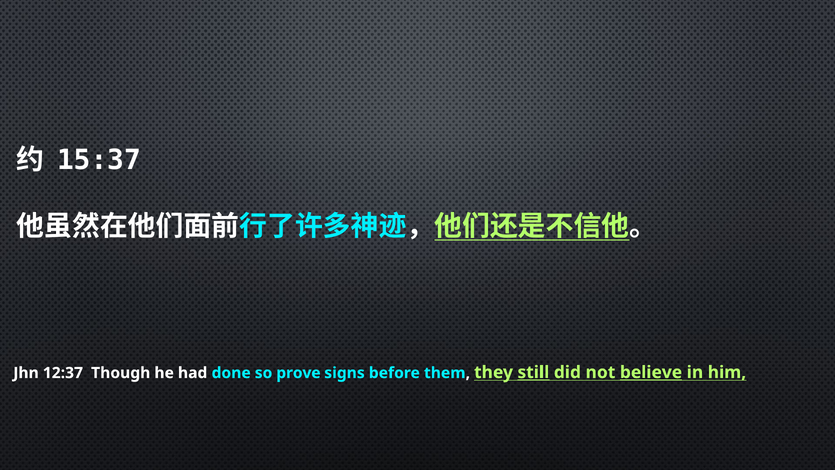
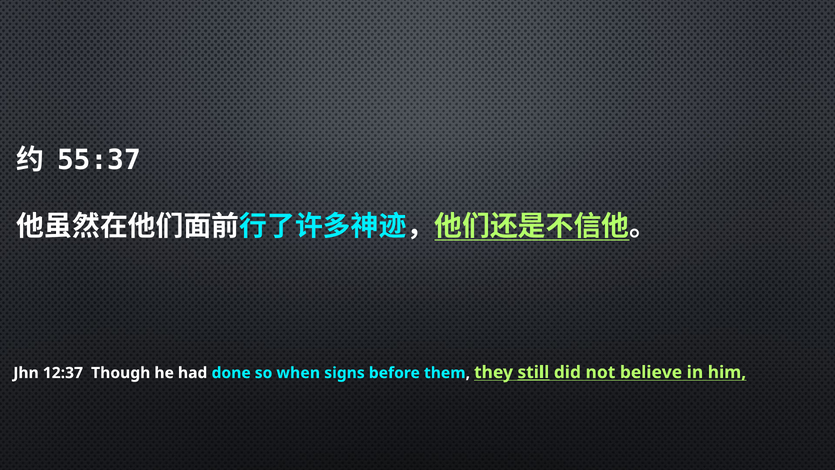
15:37: 15:37 -> 55:37
prove: prove -> when
believe underline: present -> none
